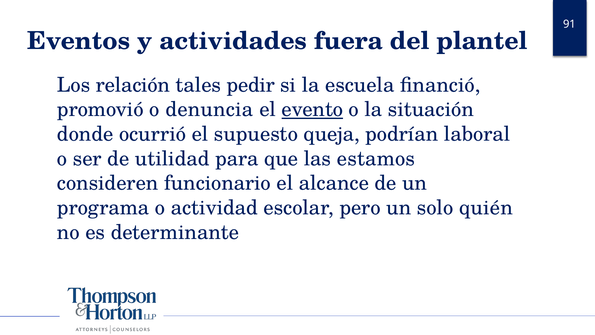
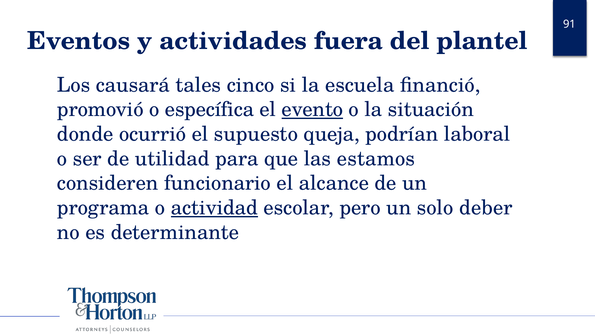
relación: relación -> causará
pedir: pedir -> cinco
denuncia: denuncia -> específica
actividad underline: none -> present
quién: quién -> deber
